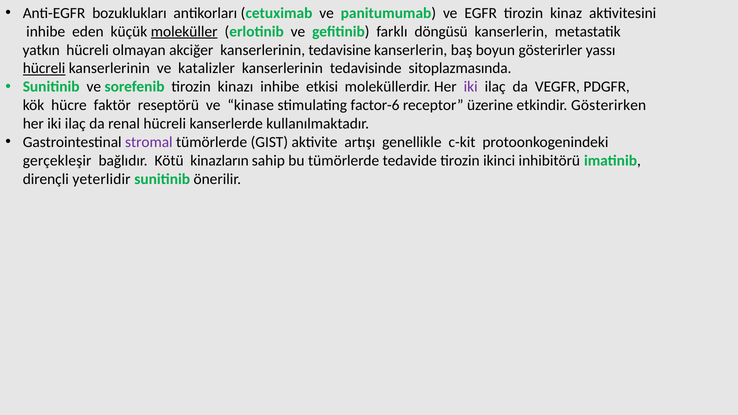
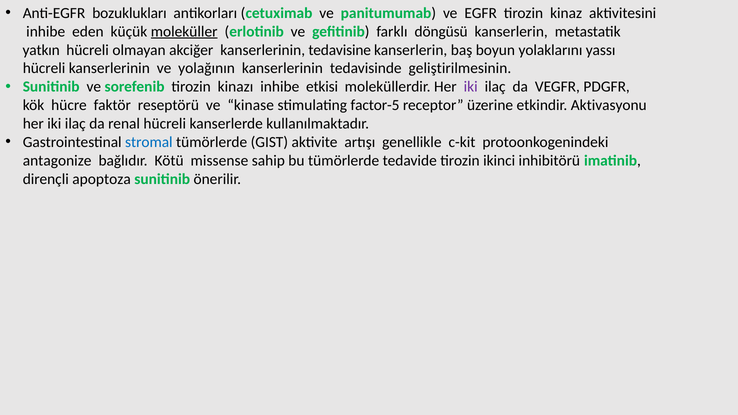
gösterirler: gösterirler -> yolaklarını
hücreli at (44, 68) underline: present -> none
katalizler: katalizler -> yolağının
sitoplazmasında: sitoplazmasında -> geliştirilmesinin
factor-6: factor-6 -> factor-5
Gösterirken: Gösterirken -> Aktivasyonu
stromal colour: purple -> blue
gerçekleşir: gerçekleşir -> antagonize
kinazların: kinazların -> missense
yeterlidir: yeterlidir -> apoptoza
